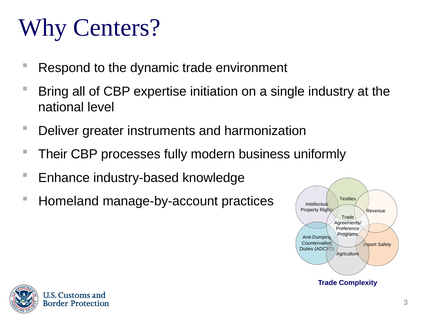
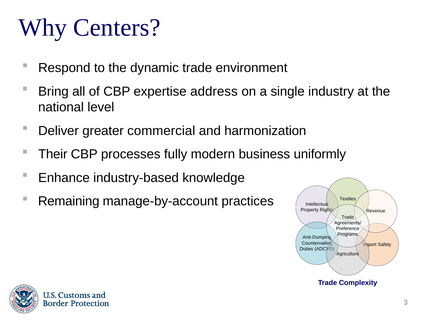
initiation: initiation -> address
instruments: instruments -> commercial
Homeland: Homeland -> Remaining
